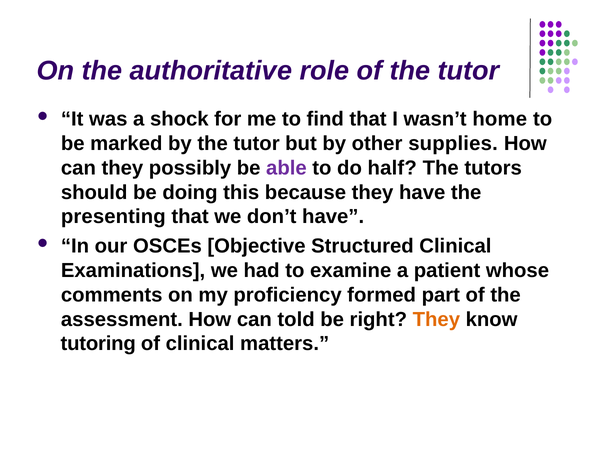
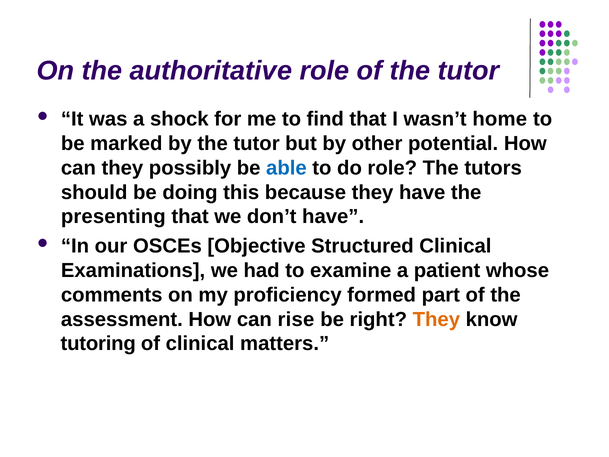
supplies: supplies -> potential
able colour: purple -> blue
do half: half -> role
told: told -> rise
